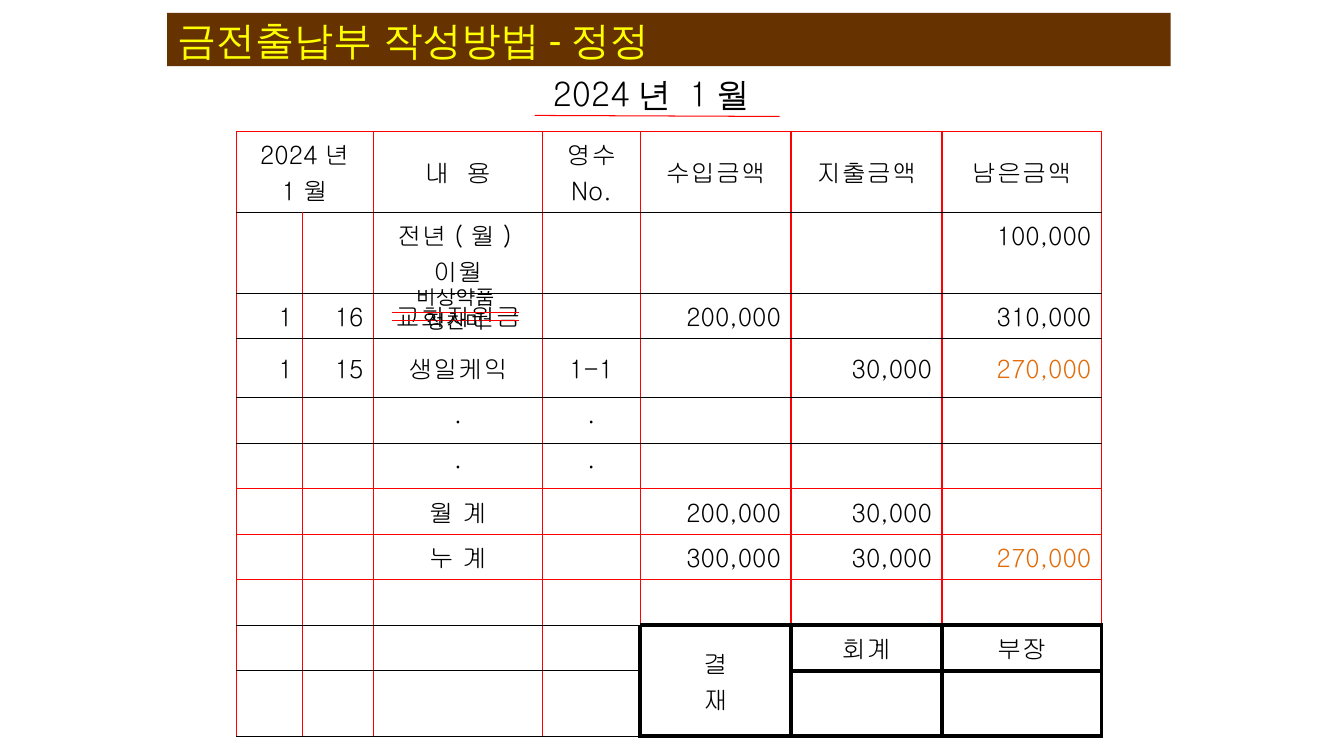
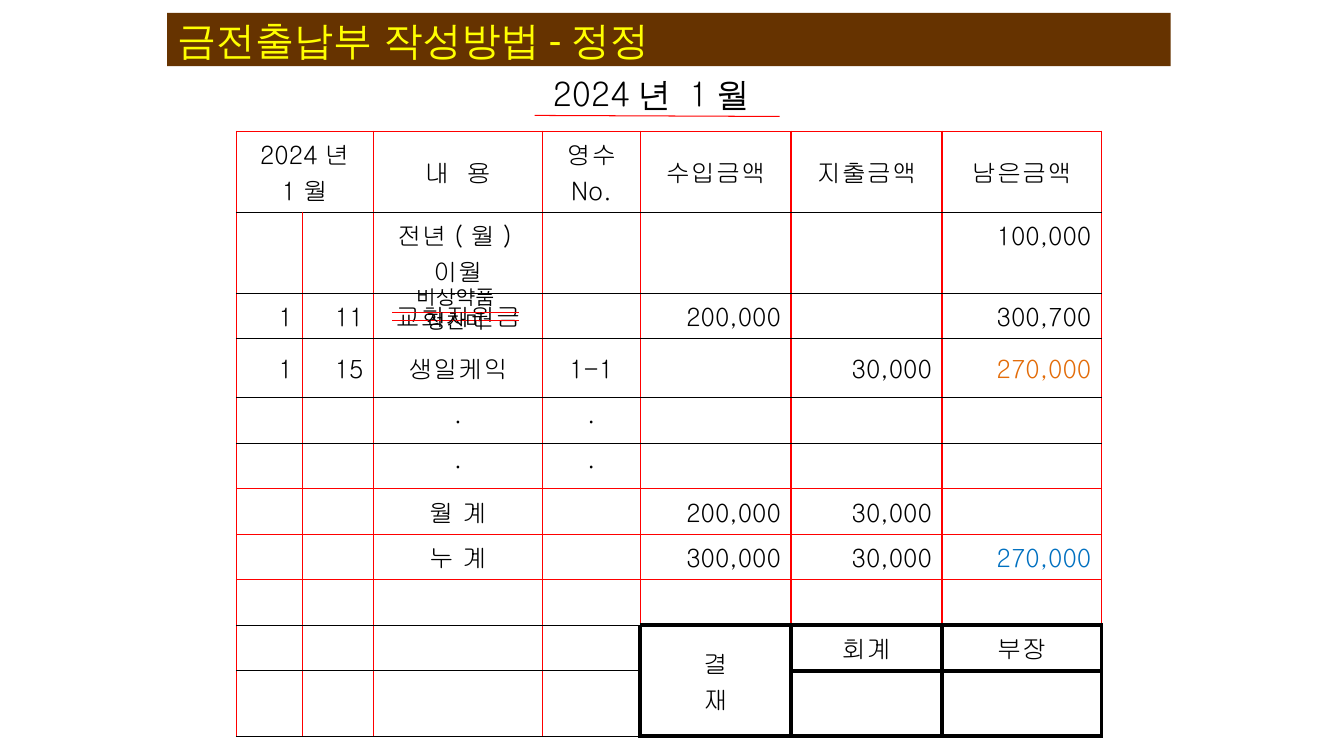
16: 16 -> 11
310,000: 310,000 -> 300,700
270,000 at (1044, 560) colour: orange -> blue
